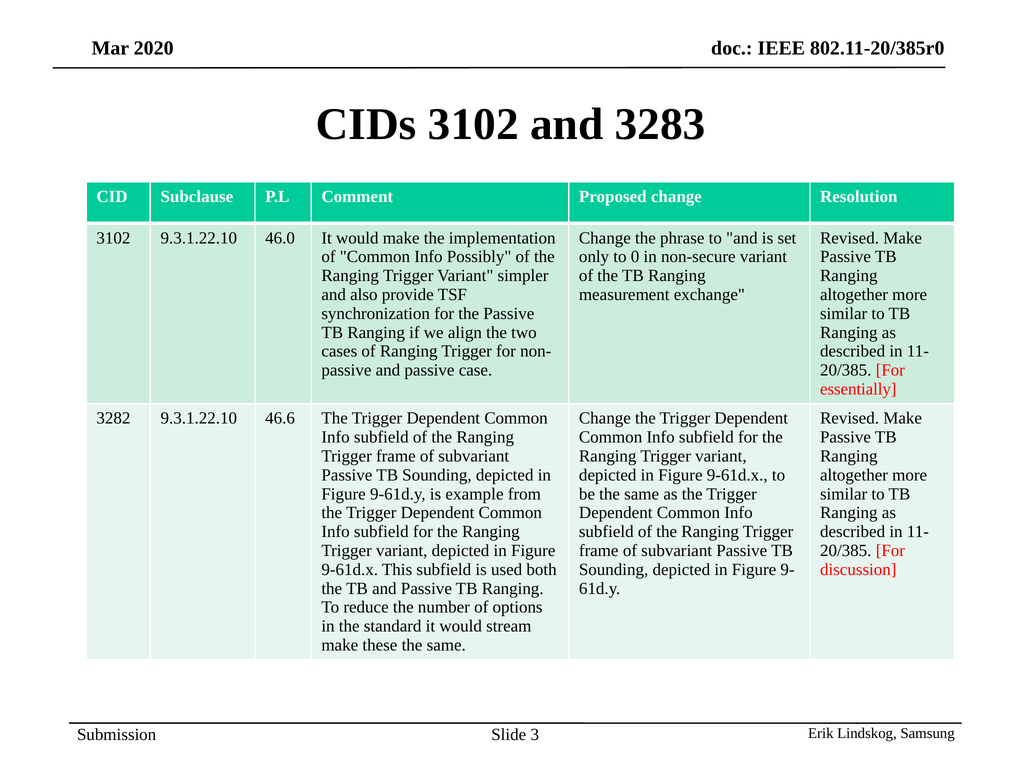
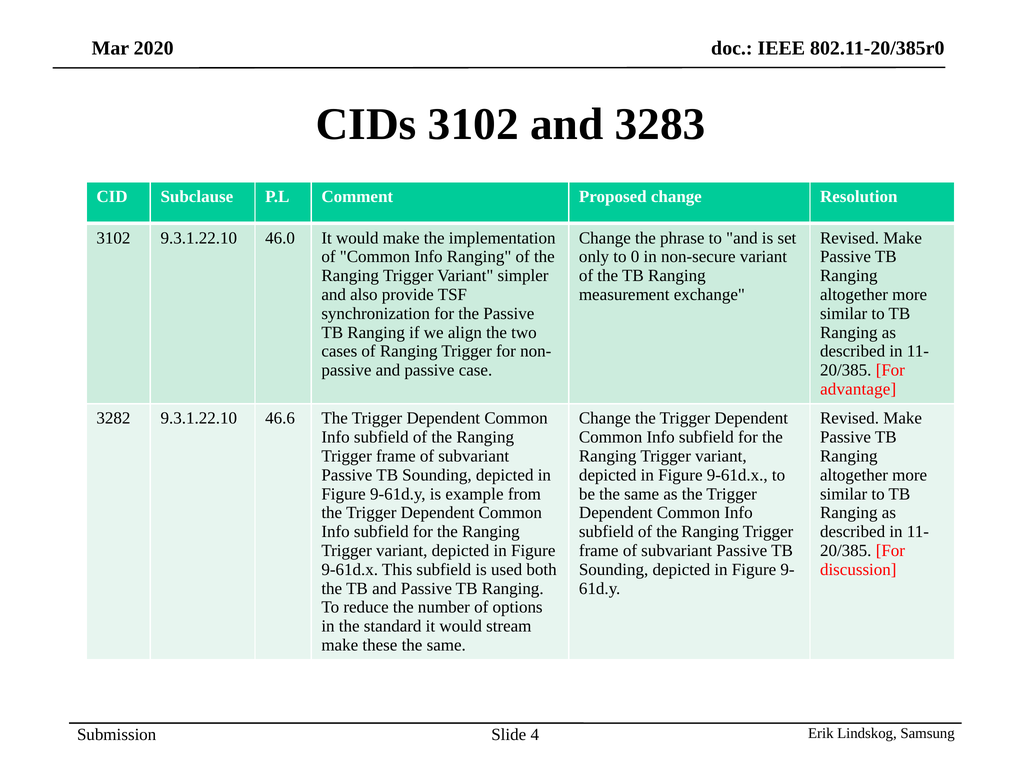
Info Possibly: Possibly -> Ranging
essentially: essentially -> advantage
3: 3 -> 4
